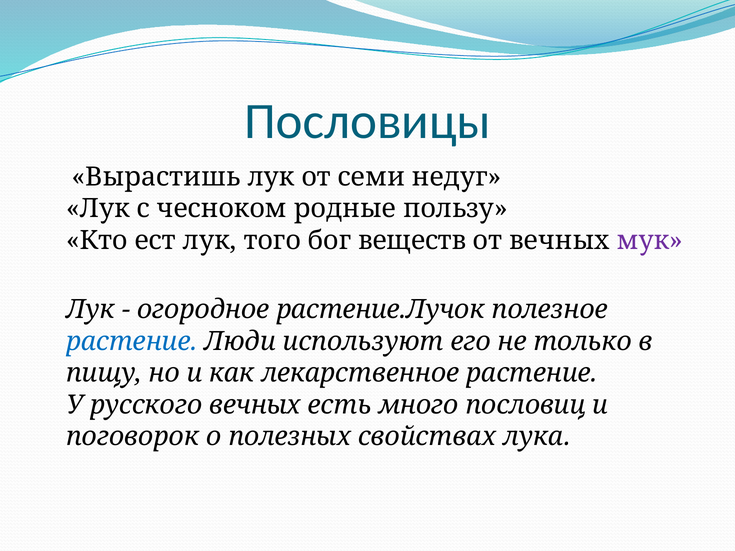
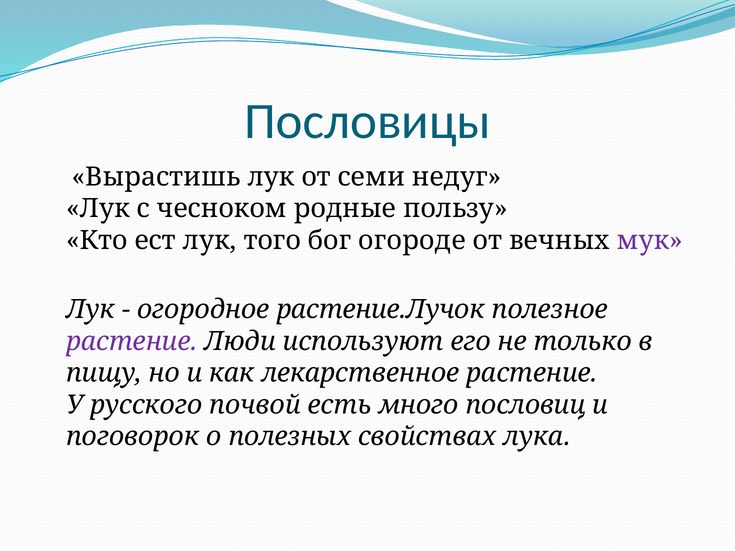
веществ: веществ -> огороде
растение at (132, 341) colour: blue -> purple
русского вечных: вечных -> почвой
